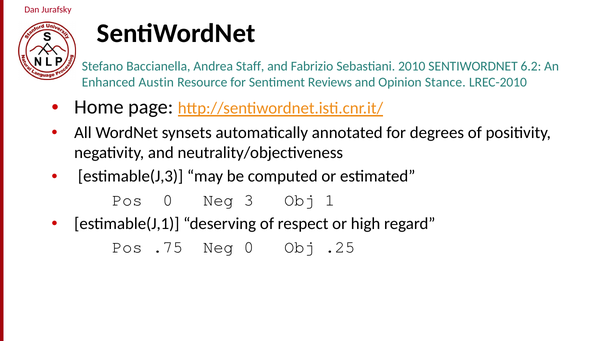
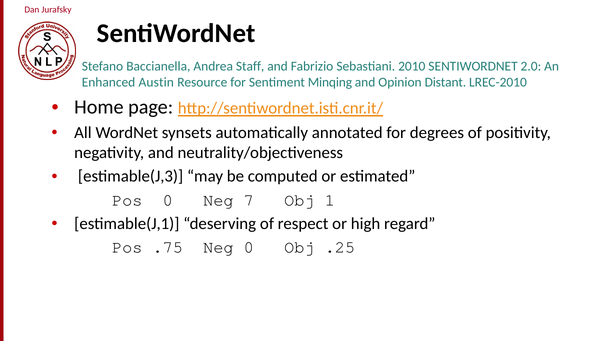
6.2: 6.2 -> 2.0
Reviews: Reviews -> Minqing
Stance: Stance -> Distant
3: 3 -> 7
